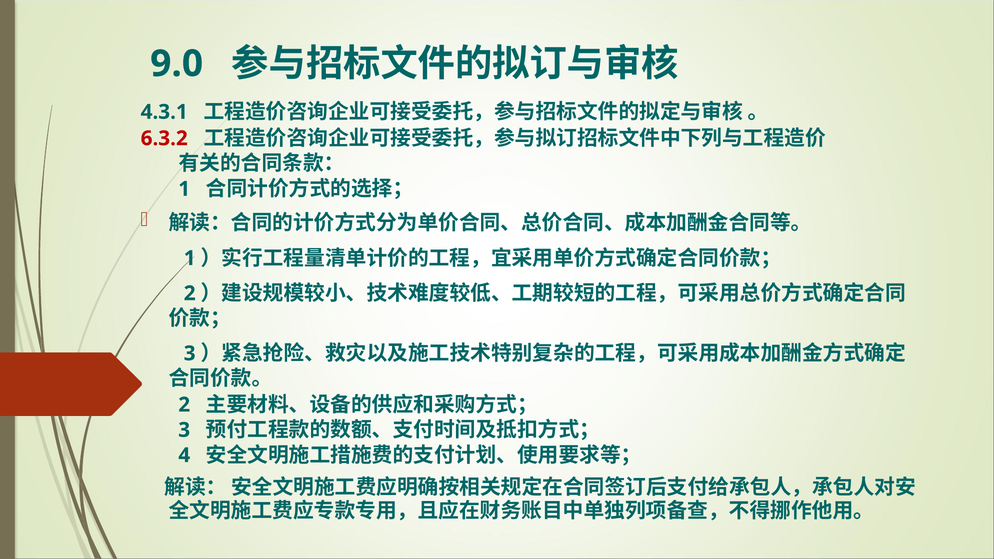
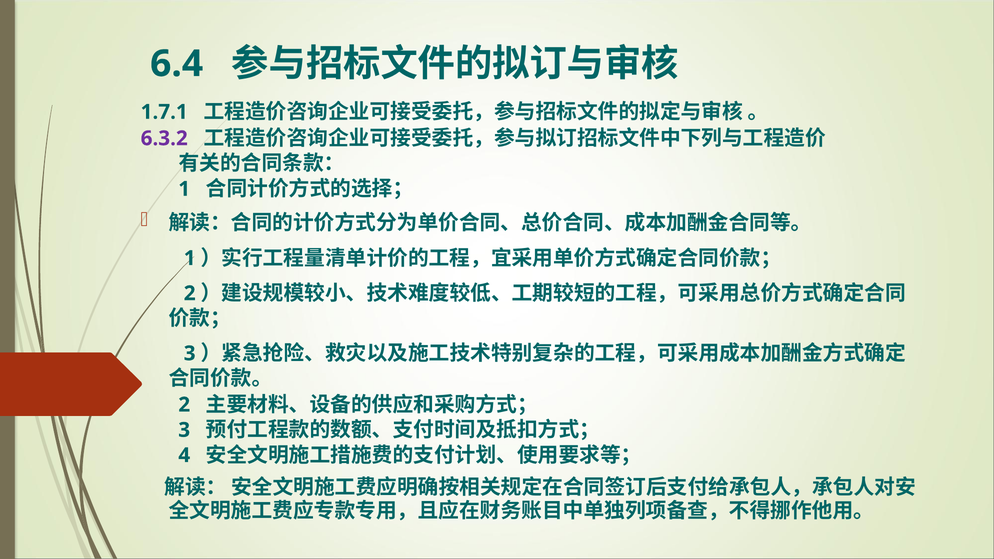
9.0: 9.0 -> 6.4
4.3.1: 4.3.1 -> 1.7.1
6.3.2 colour: red -> purple
